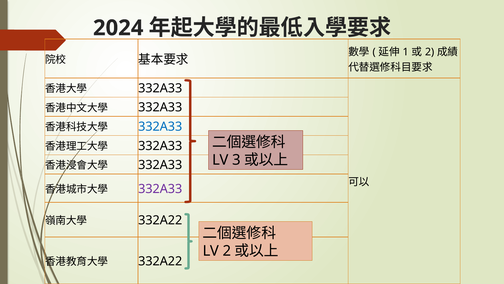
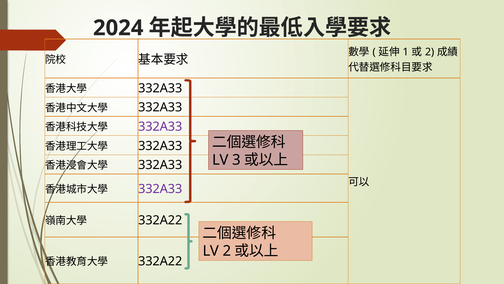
332A33 at (160, 126) colour: blue -> purple
